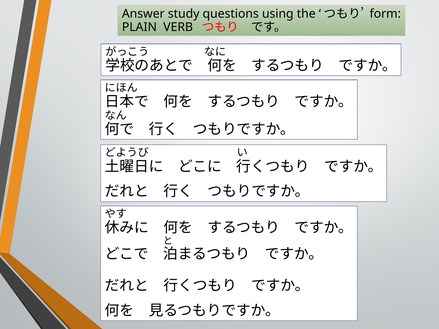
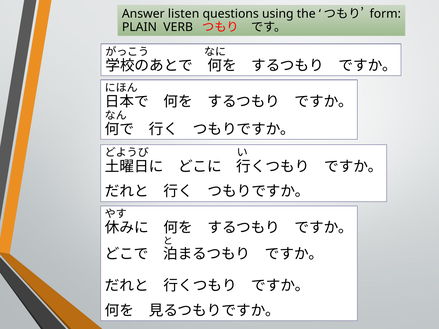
study: study -> listen
